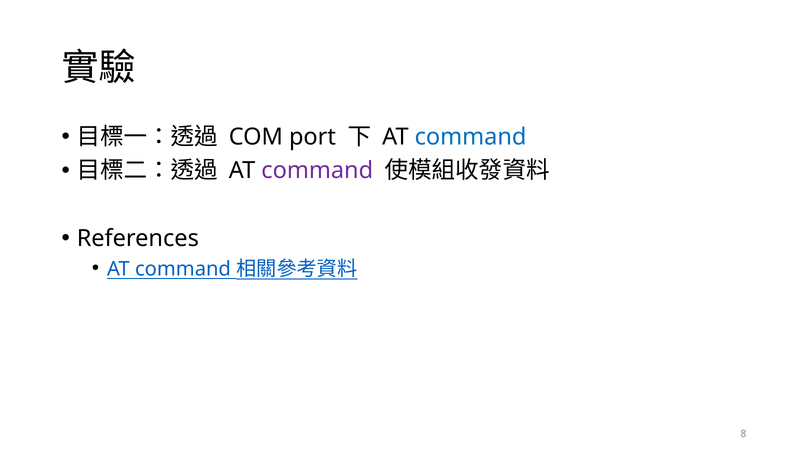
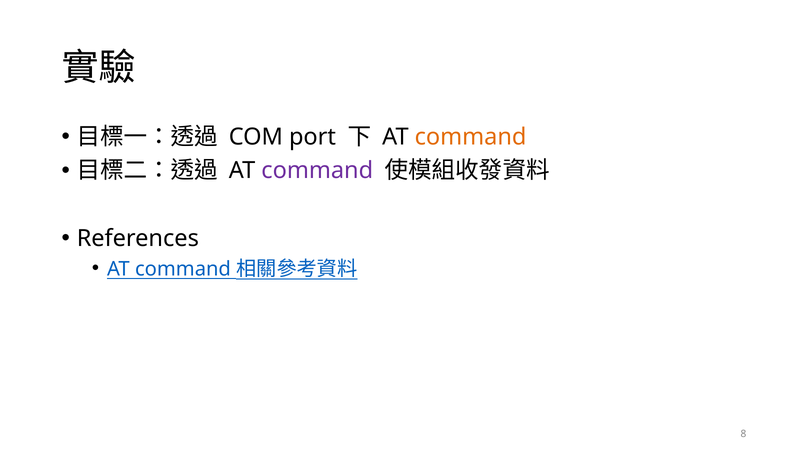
command at (471, 137) colour: blue -> orange
